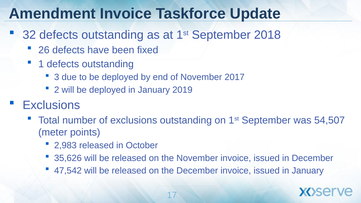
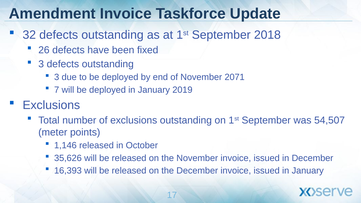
1 at (41, 64): 1 -> 3
2017: 2017 -> 2071
2: 2 -> 7
2,983: 2,983 -> 1,146
47,542: 47,542 -> 16,393
